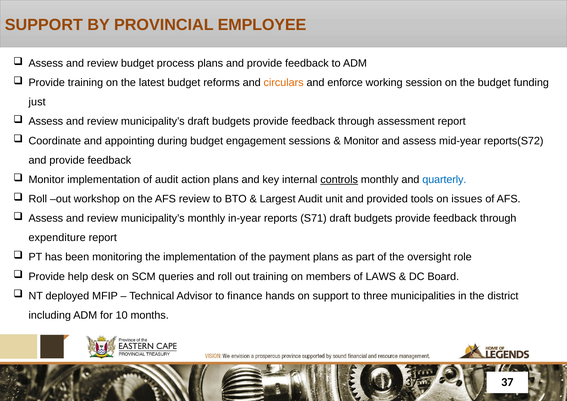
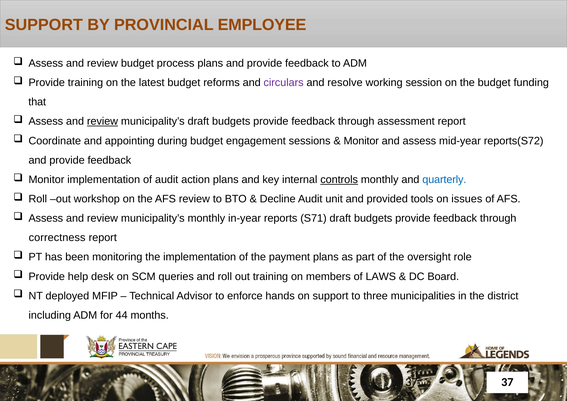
circulars colour: orange -> purple
enforce: enforce -> resolve
just: just -> that
review at (102, 121) underline: none -> present
Largest: Largest -> Decline
expenditure: expenditure -> correctness
finance: finance -> enforce
10: 10 -> 44
